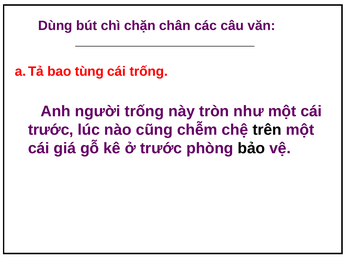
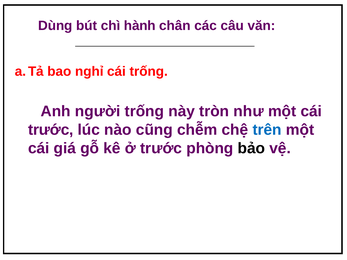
chặn: chặn -> hành
tùng: tùng -> nghỉ
trên colour: black -> blue
